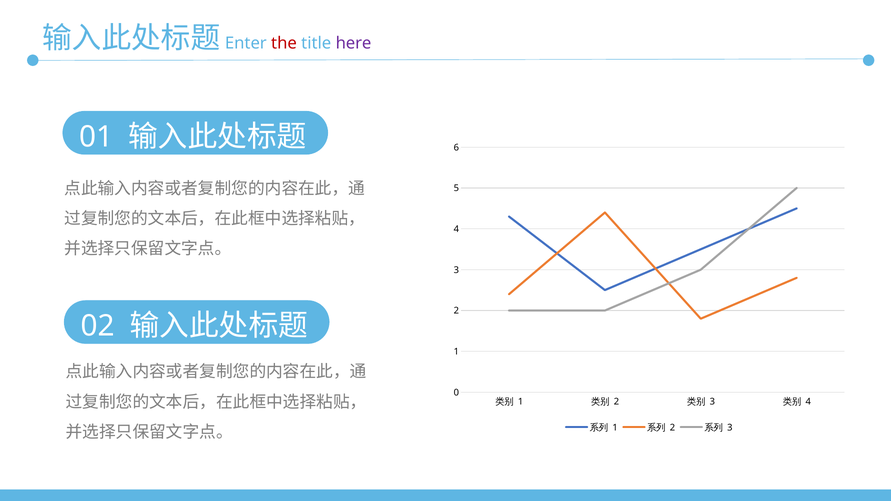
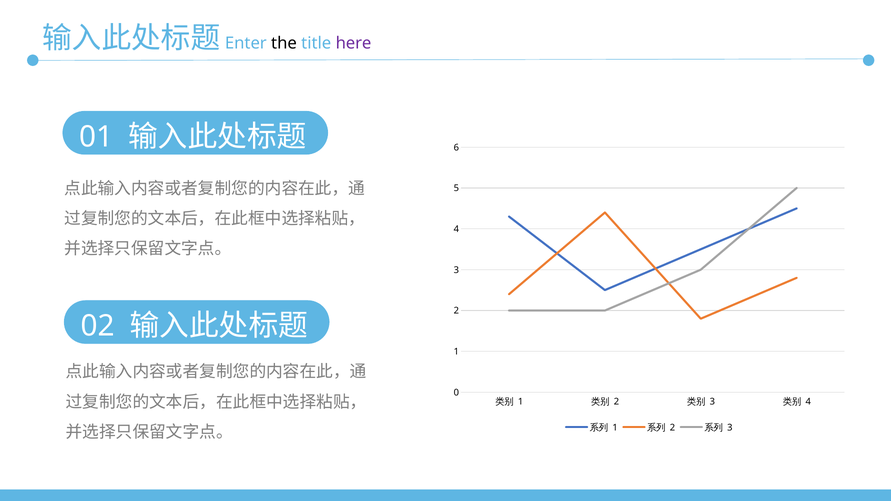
the colour: red -> black
